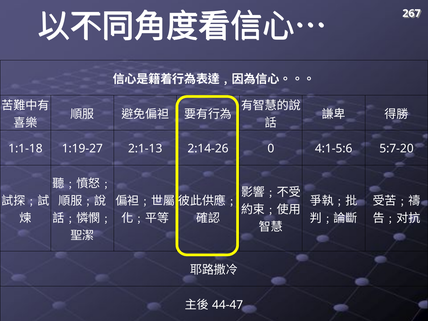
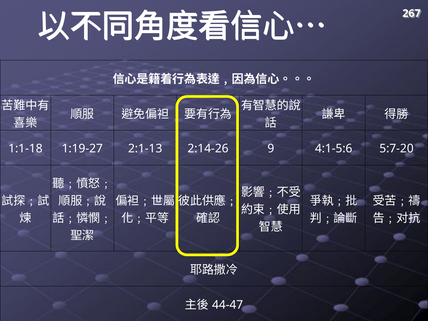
0: 0 -> 9
